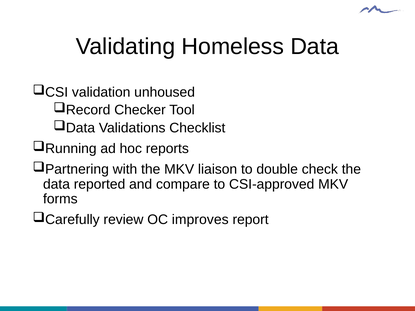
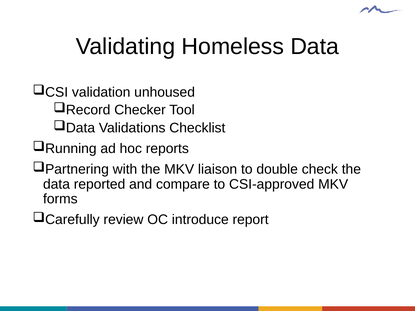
improves: improves -> introduce
